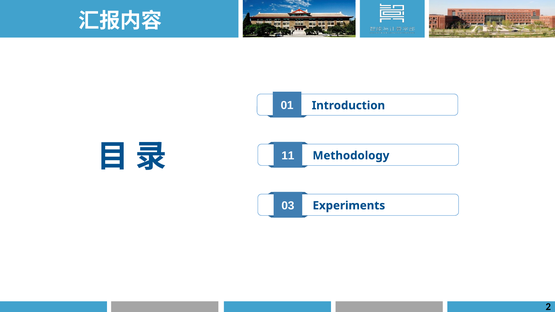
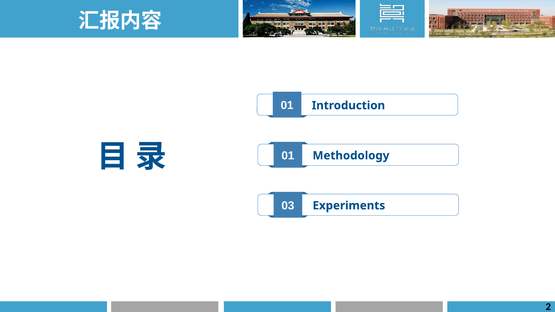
11 at (288, 156): 11 -> 01
